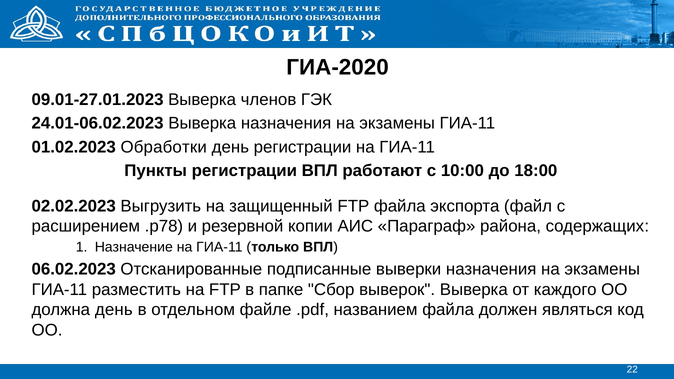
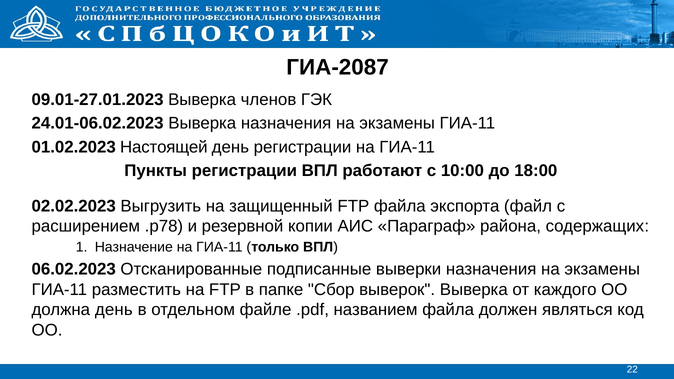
ГИА-2020: ГИА-2020 -> ГИА-2087
Обработки: Обработки -> Настоящей
